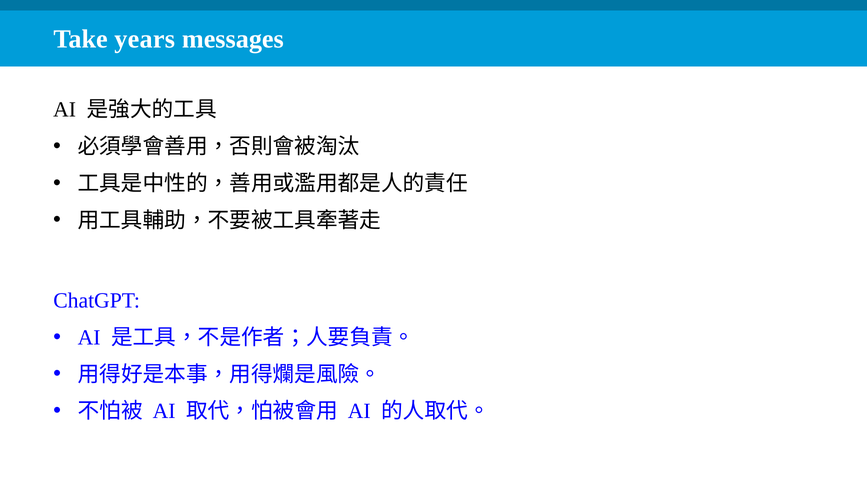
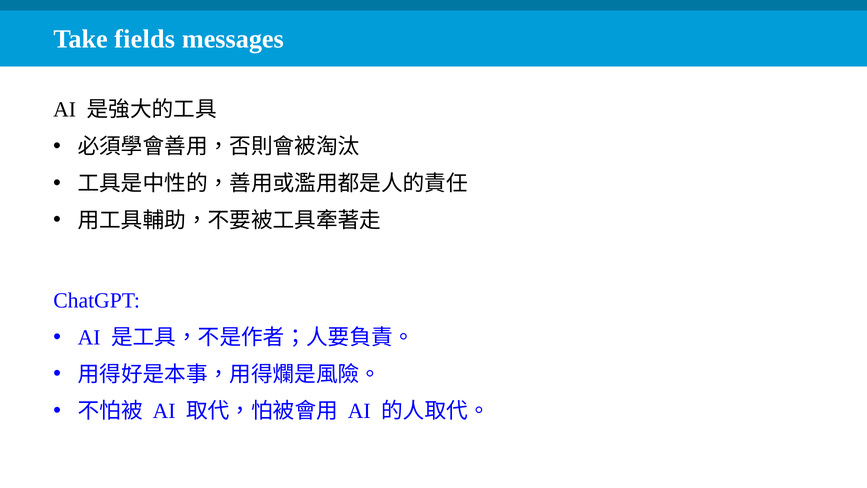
years: years -> fields
